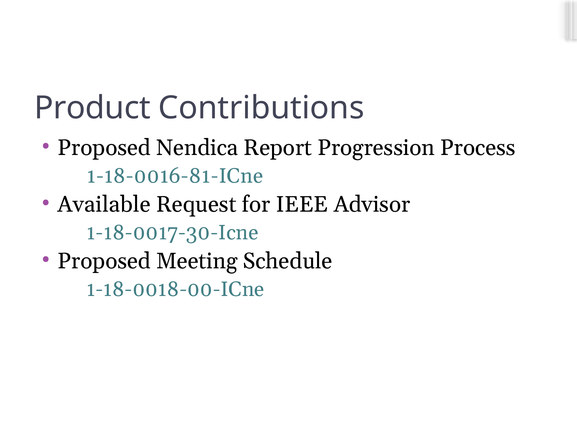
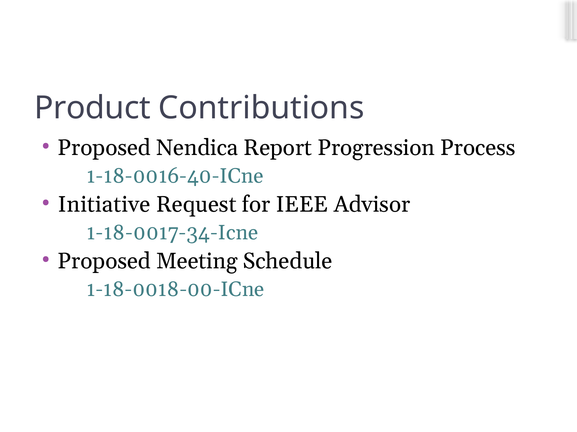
1-18-0016-81-ICne: 1-18-0016-81-ICne -> 1-18-0016-40-ICne
Available: Available -> Initiative
1-18-0017-30-Icne: 1-18-0017-30-Icne -> 1-18-0017-34-Icne
